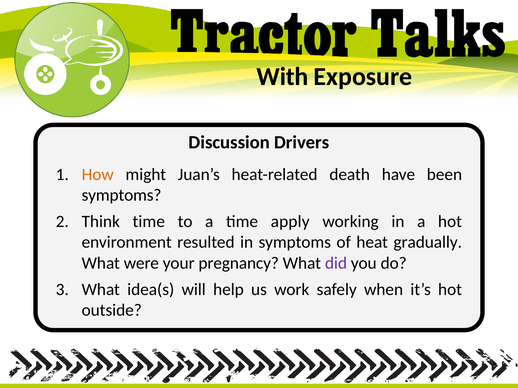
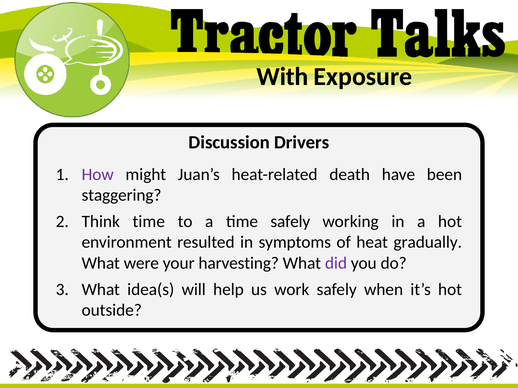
How colour: orange -> purple
symptoms at (122, 195): symptoms -> staggering
time apply: apply -> safely
pregnancy: pregnancy -> harvesting
